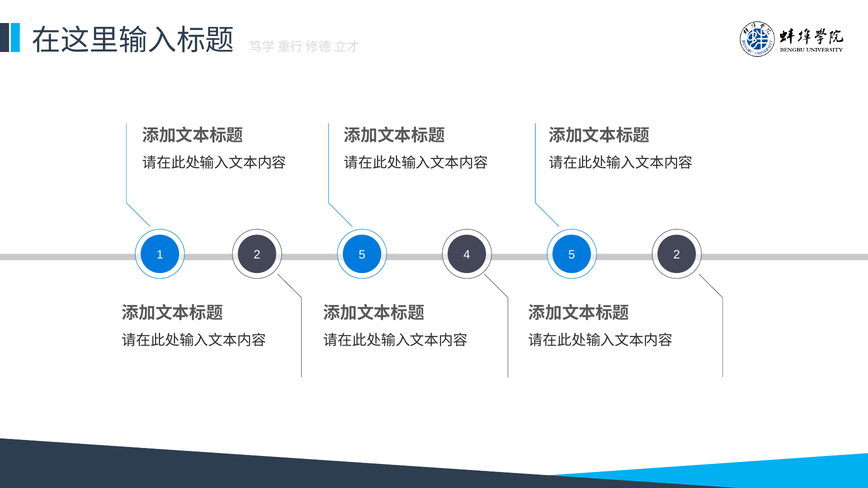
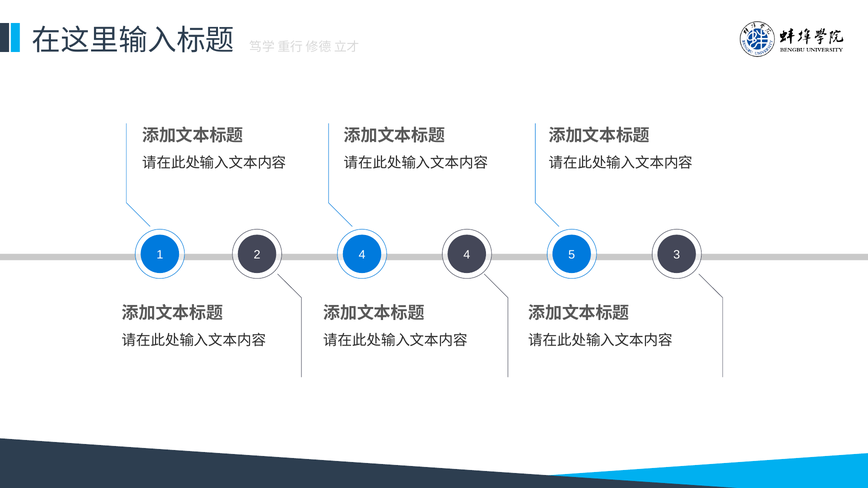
2 5: 5 -> 4
5 2: 2 -> 3
